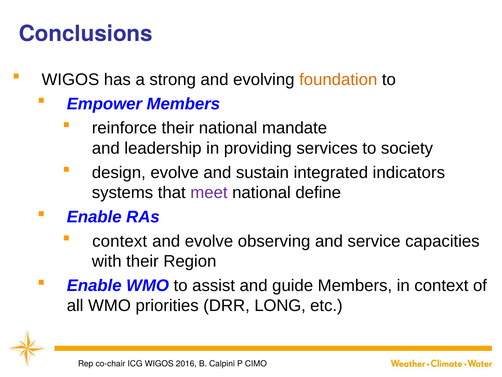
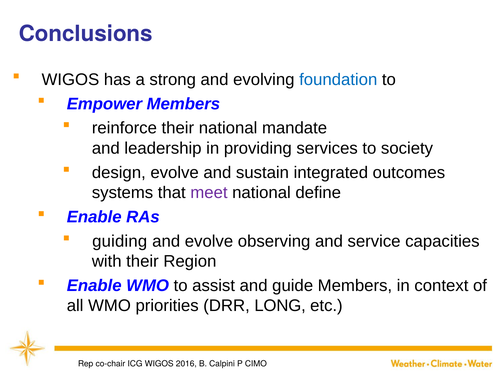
foundation colour: orange -> blue
indicators: indicators -> outcomes
context at (120, 241): context -> guiding
